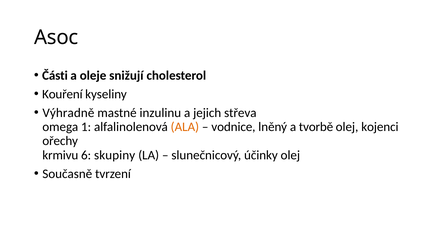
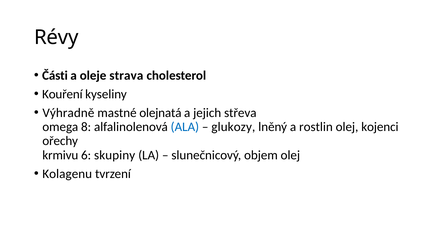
Asoc: Asoc -> Révy
snižují: snižují -> strava
inzulinu: inzulinu -> olejnatá
1: 1 -> 8
ALA colour: orange -> blue
vodnice: vodnice -> glukozy
tvorbě: tvorbě -> rostlin
účinky: účinky -> objem
Současně: Současně -> Kolagenu
